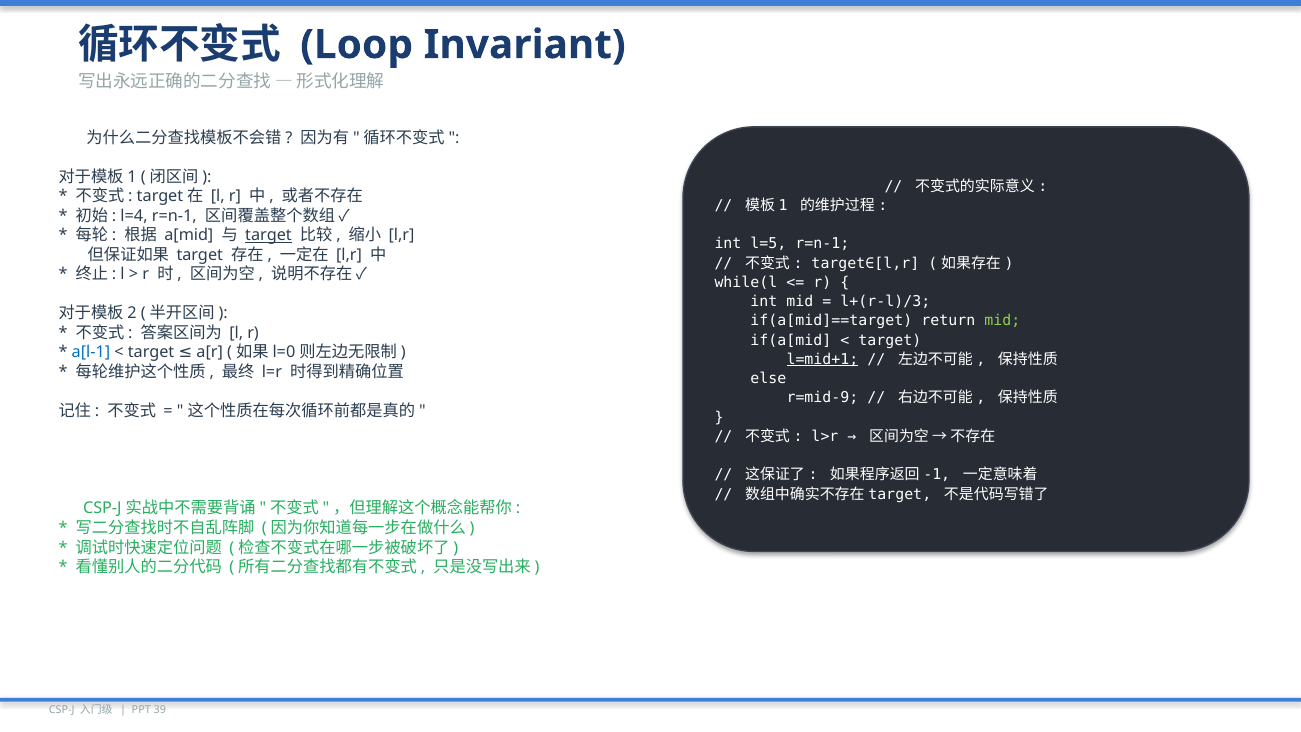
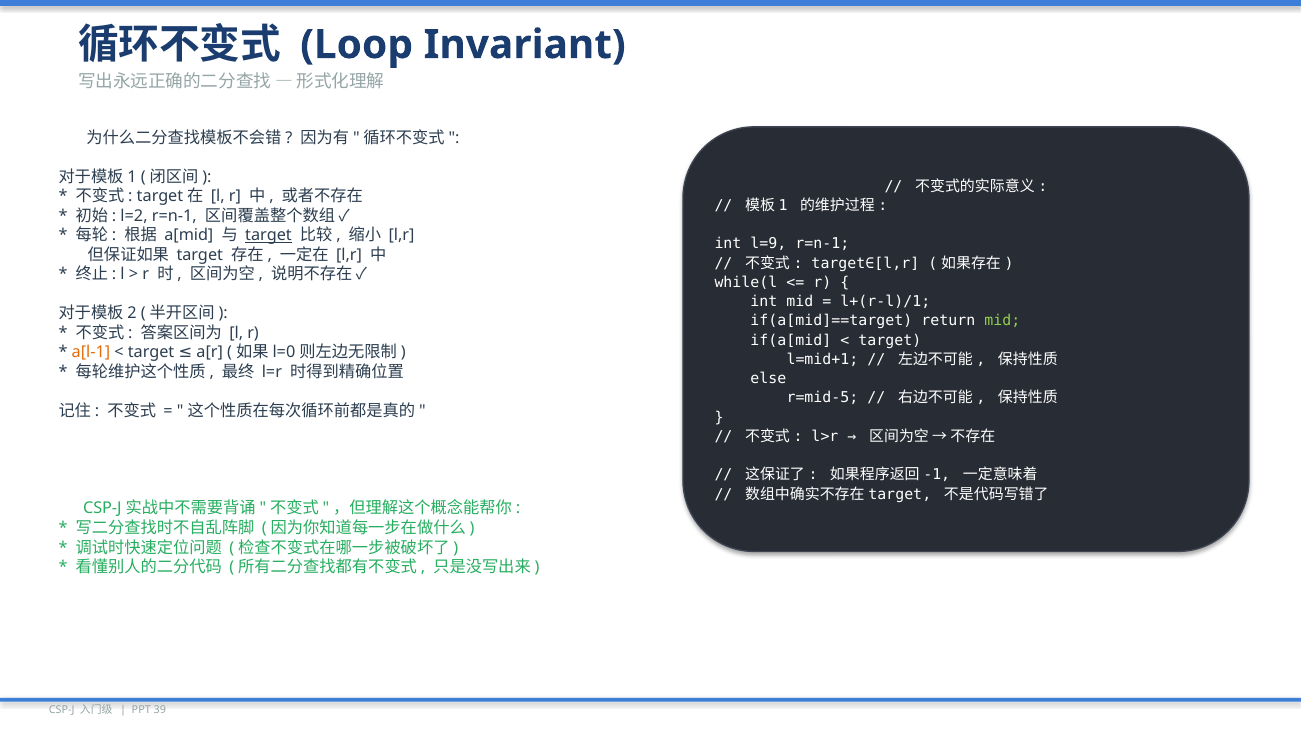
l=4: l=4 -> l=2
l=5: l=5 -> l=9
l+(r-l)/3: l+(r-l)/3 -> l+(r-l)/1
a[l-1 colour: blue -> orange
l=mid+1 underline: present -> none
r=mid-9: r=mid-9 -> r=mid-5
